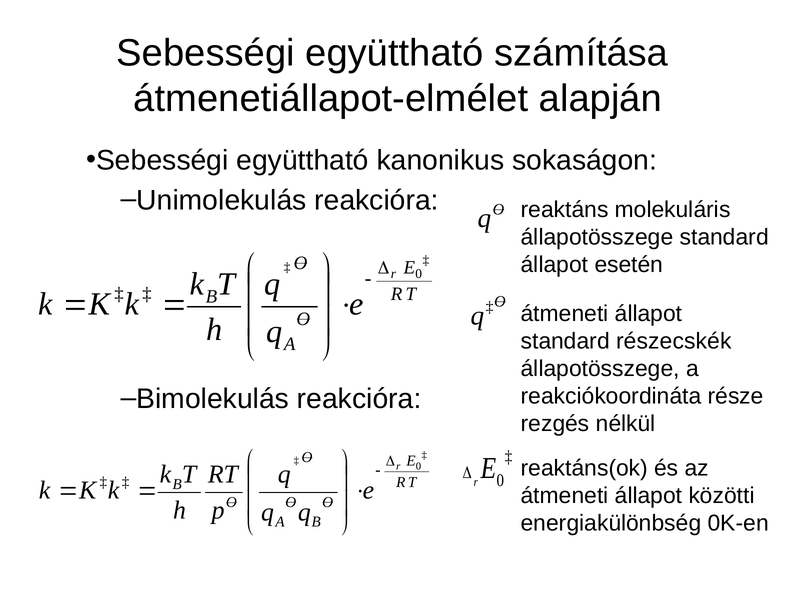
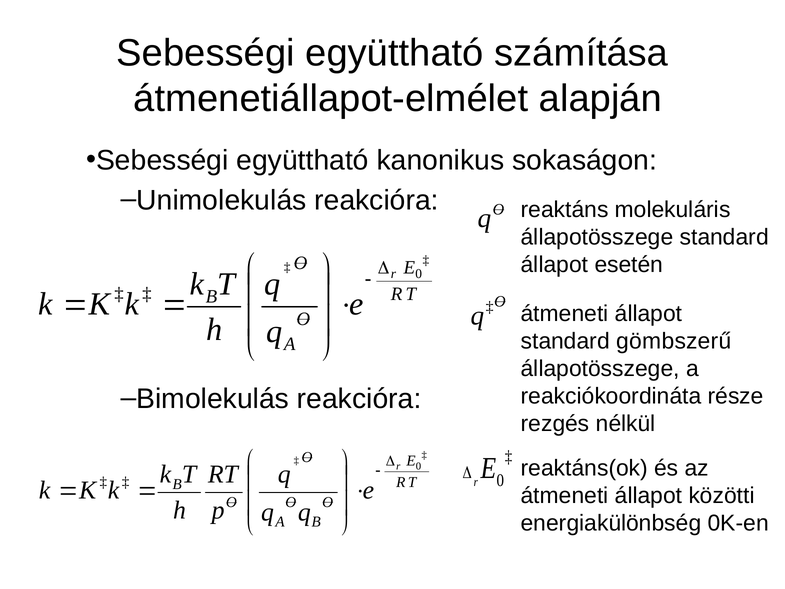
részecskék: részecskék -> gömbszerű
